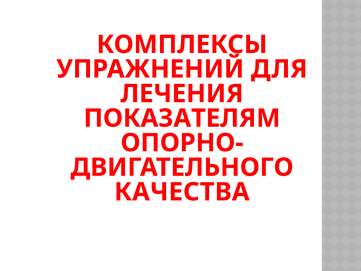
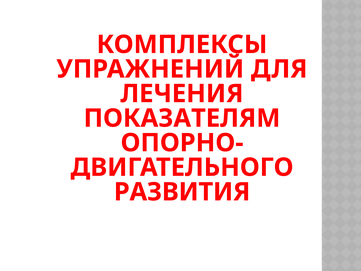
КАЧЕСТВА: КАЧЕСТВА -> РАЗВИТИЯ
